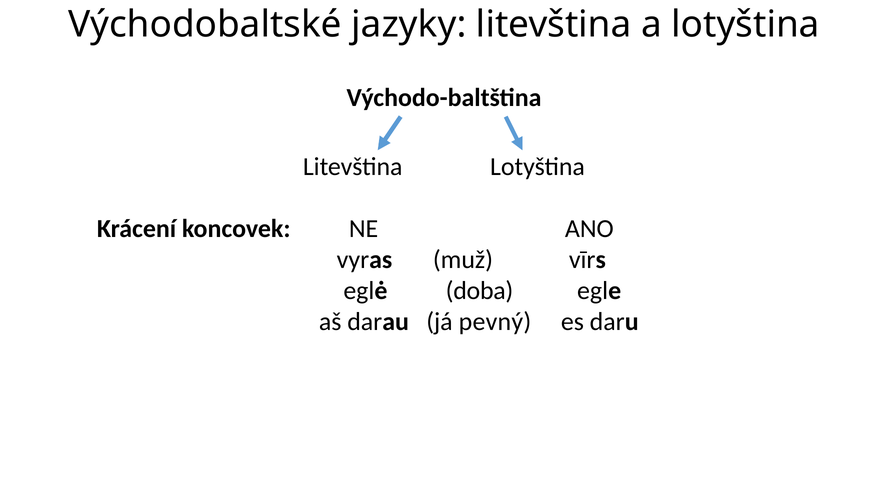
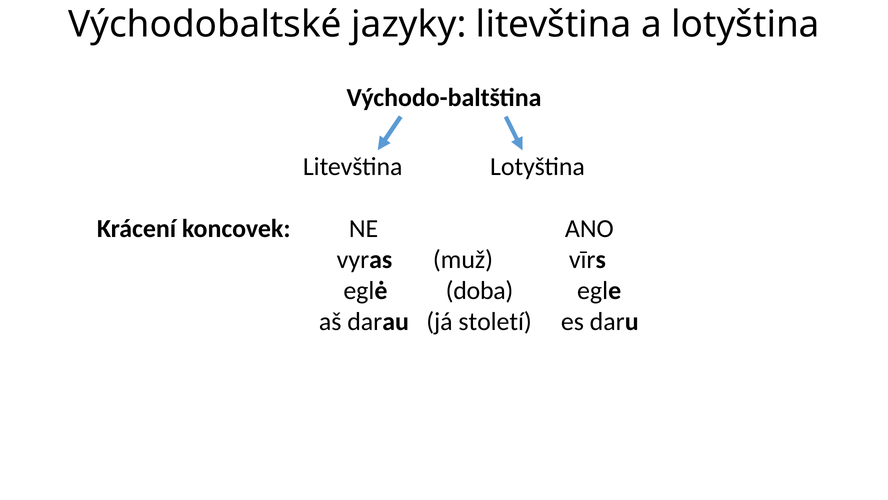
pevný: pevný -> století
